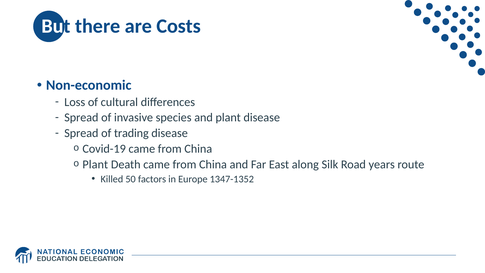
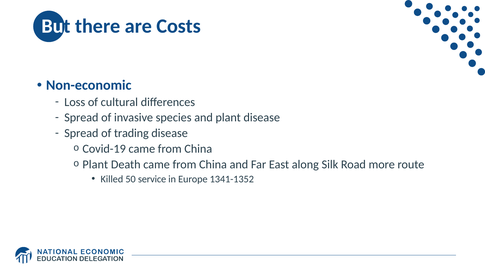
years: years -> more
factors: factors -> service
1347-1352: 1347-1352 -> 1341-1352
